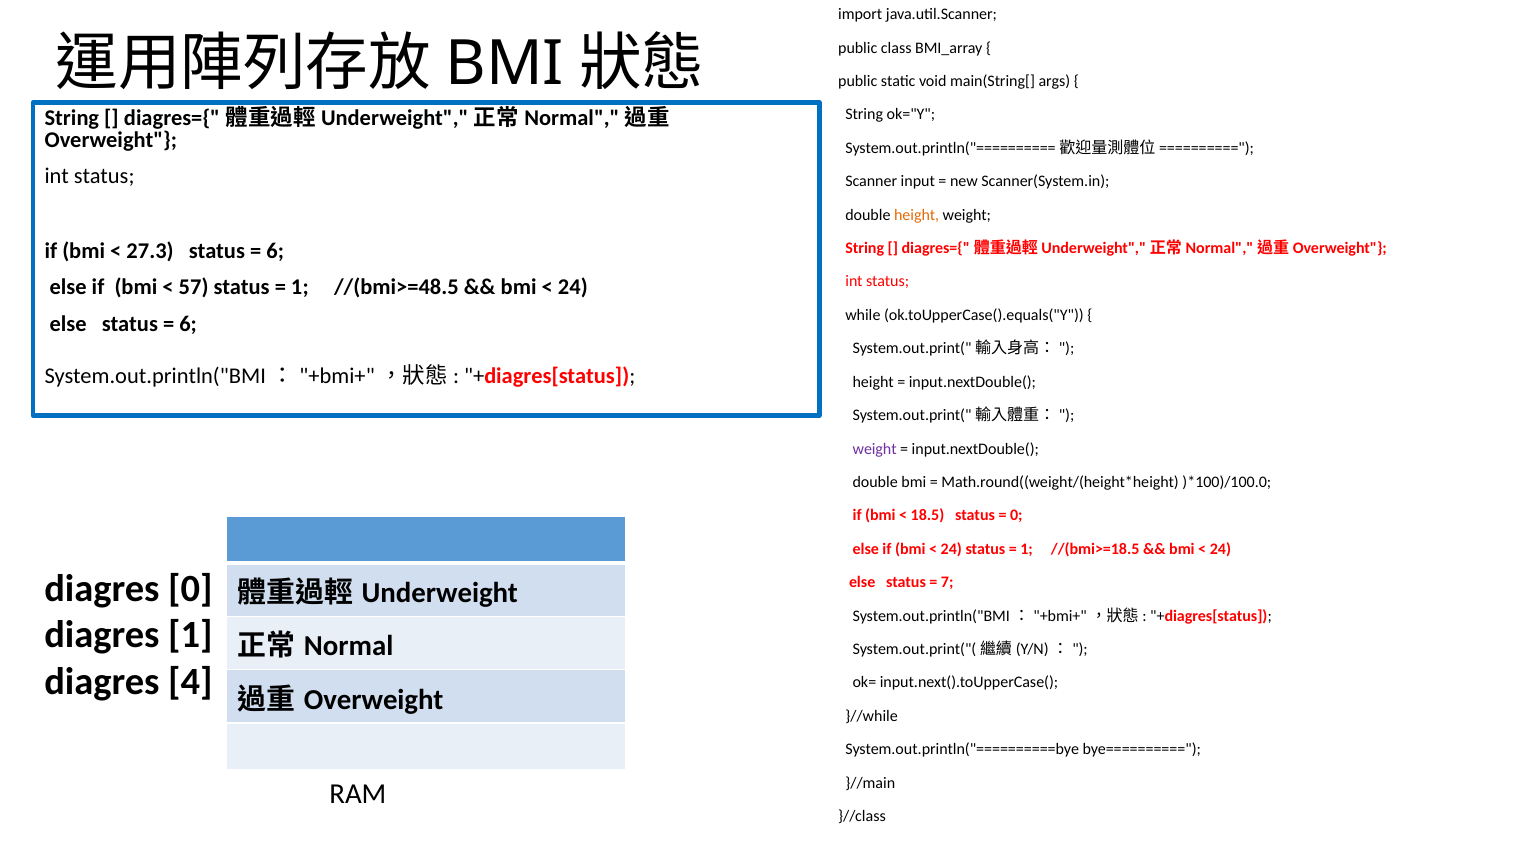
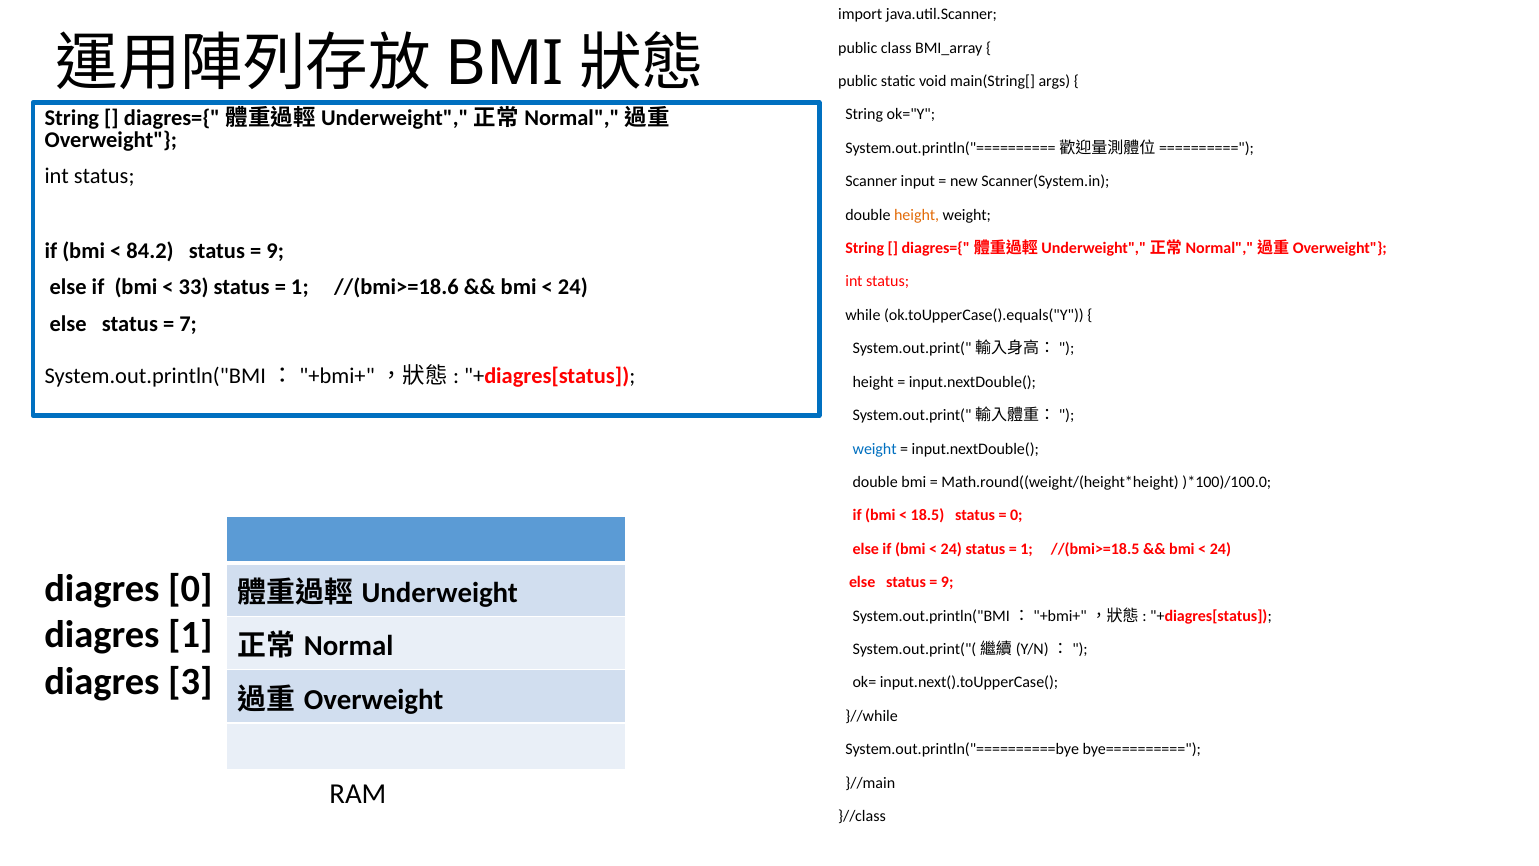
27.3: 27.3 -> 84.2
6 at (275, 251): 6 -> 9
57: 57 -> 33
//(bmi>=48.5: //(bmi>=48.5 -> //(bmi>=18.6
6 at (188, 324): 6 -> 7
weight at (875, 449) colour: purple -> blue
7 at (947, 582): 7 -> 9
4: 4 -> 3
